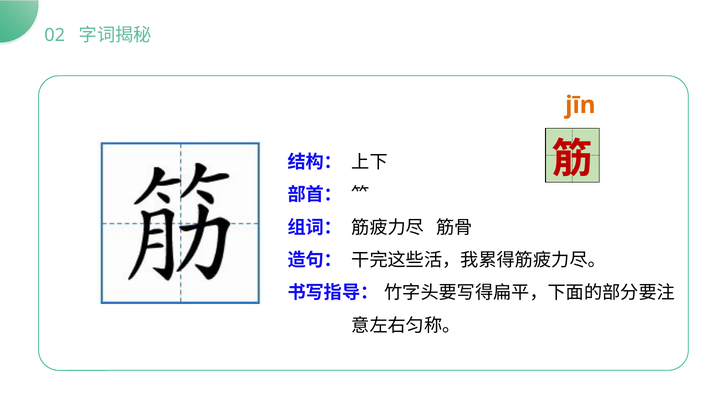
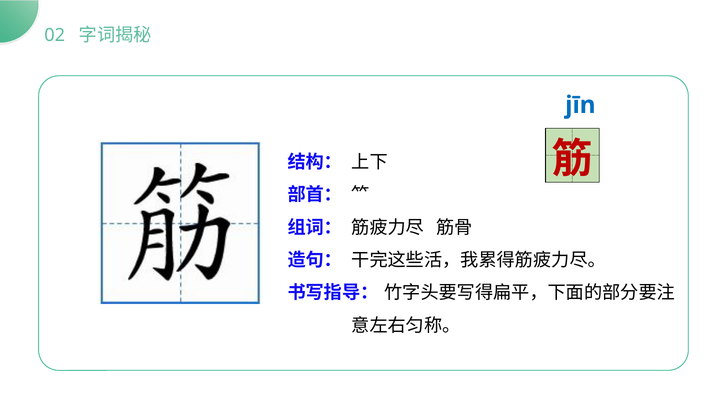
jīn colour: orange -> blue
